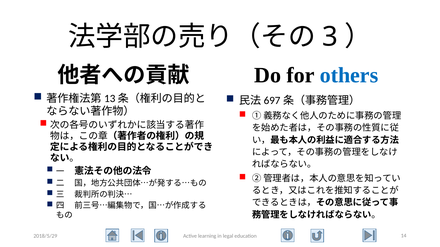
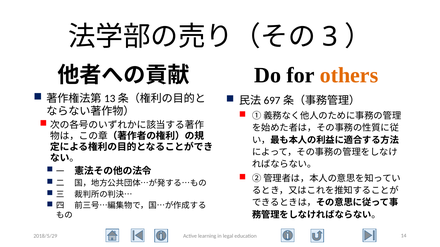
others colour: blue -> orange
